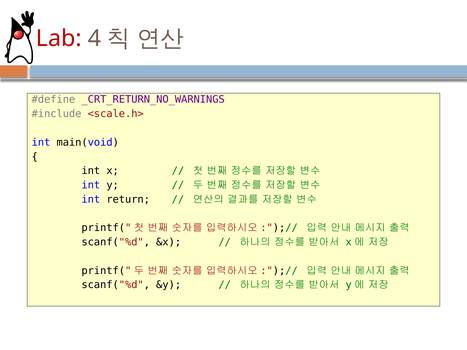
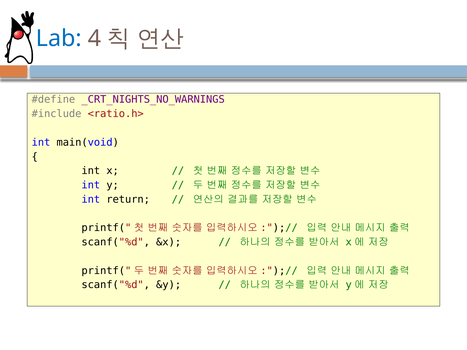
Lab colour: red -> blue
_CRT_RETURN_NO_WARNINGS: _CRT_RETURN_NO_WARNINGS -> _CRT_NIGHTS_NO_WARNINGS
<scale.h>: <scale.h> -> <ratio.h>
